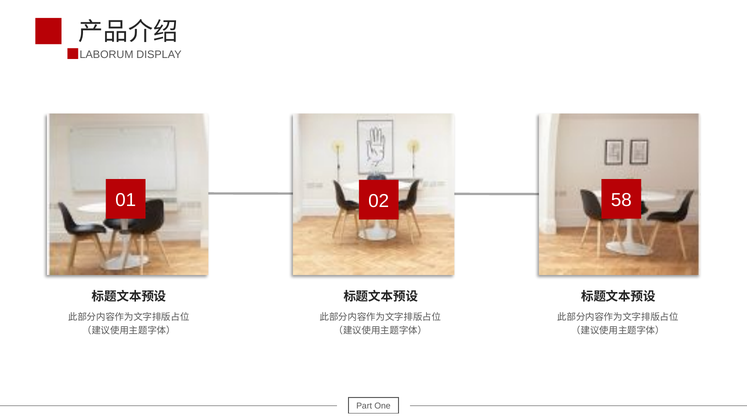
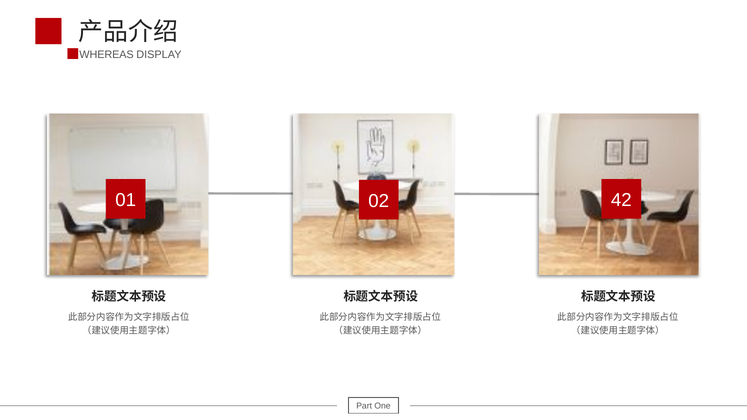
LABORUM: LABORUM -> WHEREAS
58: 58 -> 42
